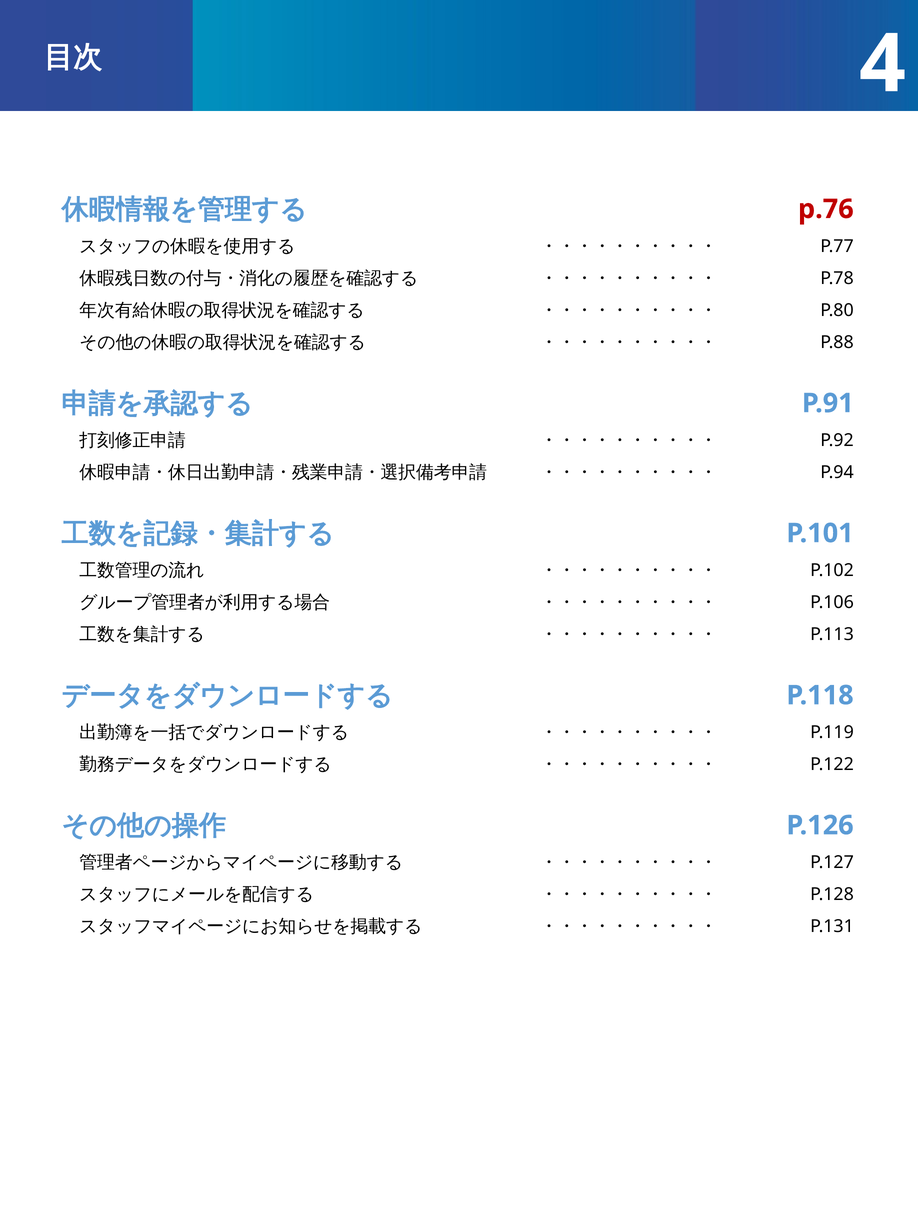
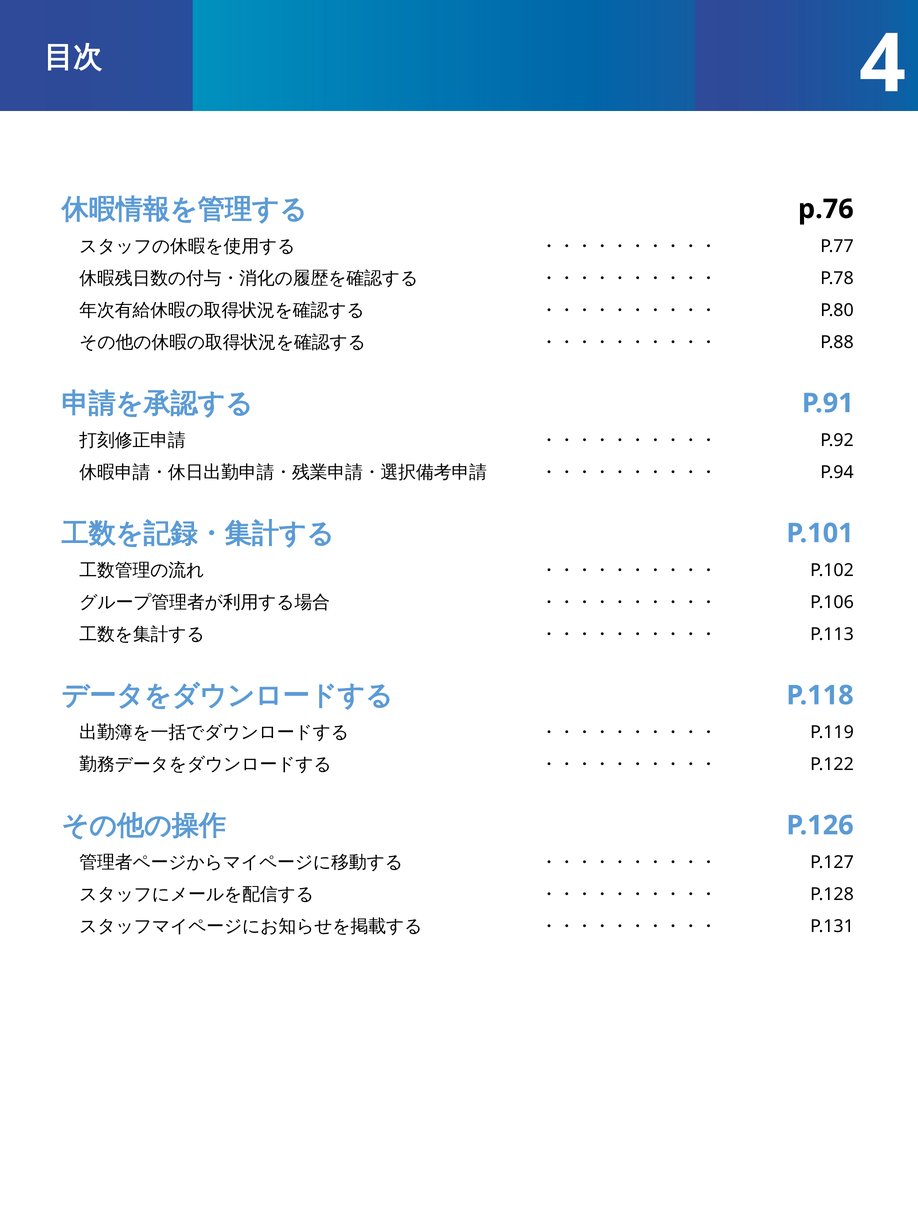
p.76 colour: red -> black
